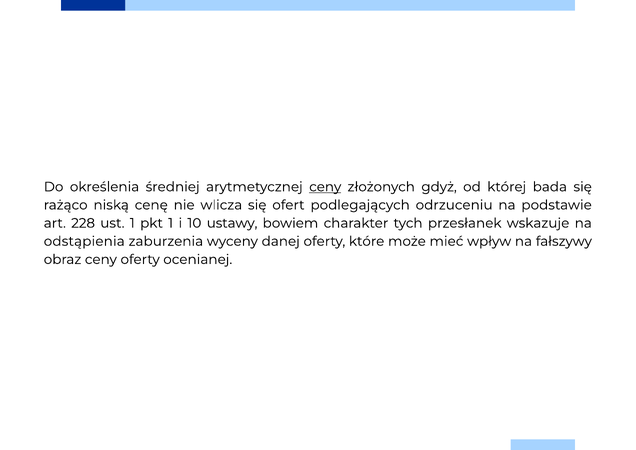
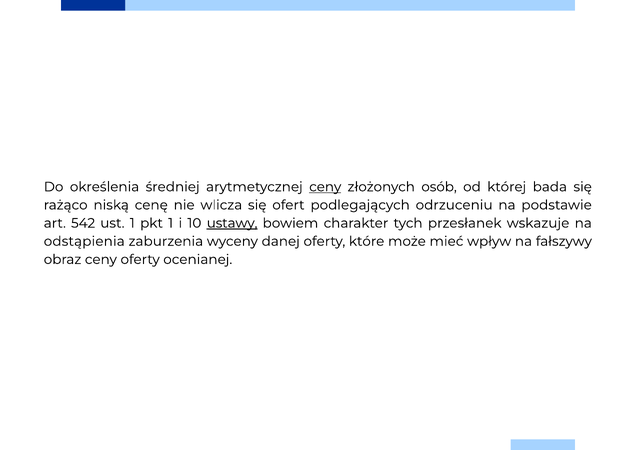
gdyż: gdyż -> osób
228: 228 -> 542
ustawy underline: none -> present
